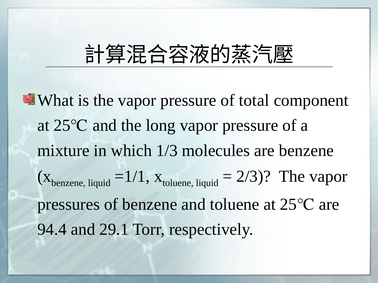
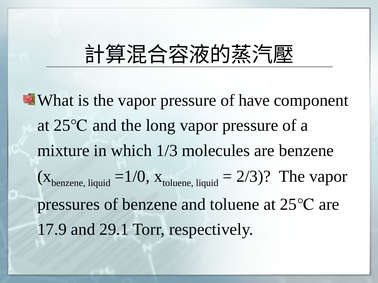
total: total -> have
=1/1: =1/1 -> =1/0
94.4: 94.4 -> 17.9
